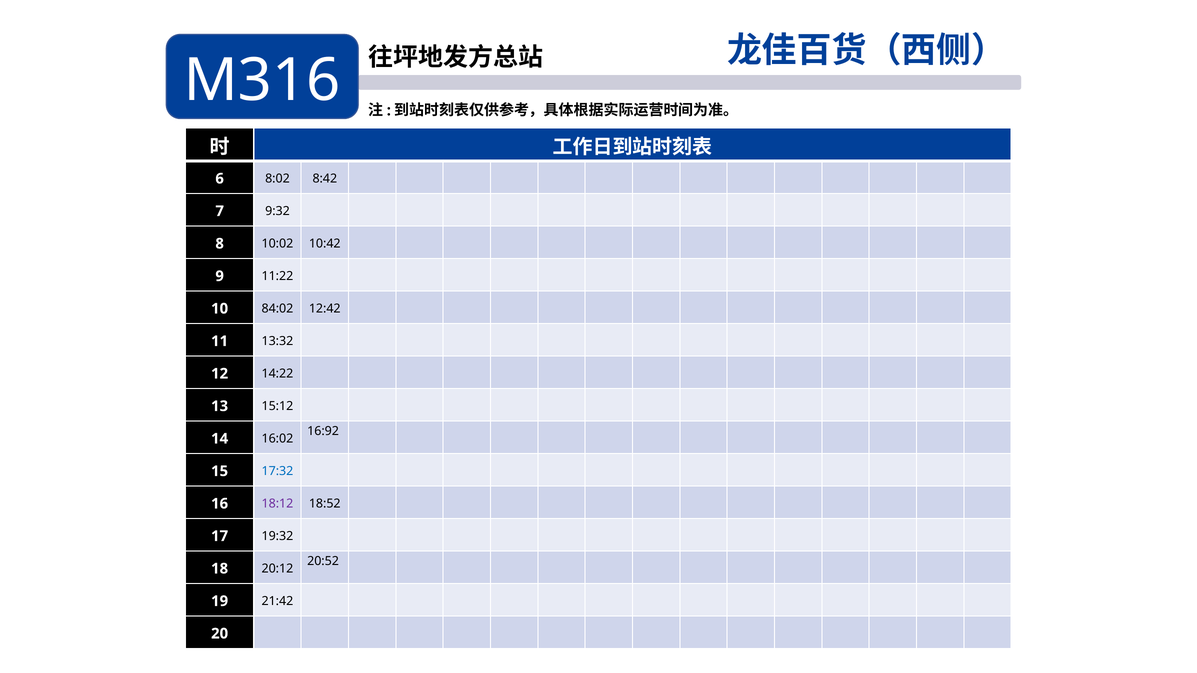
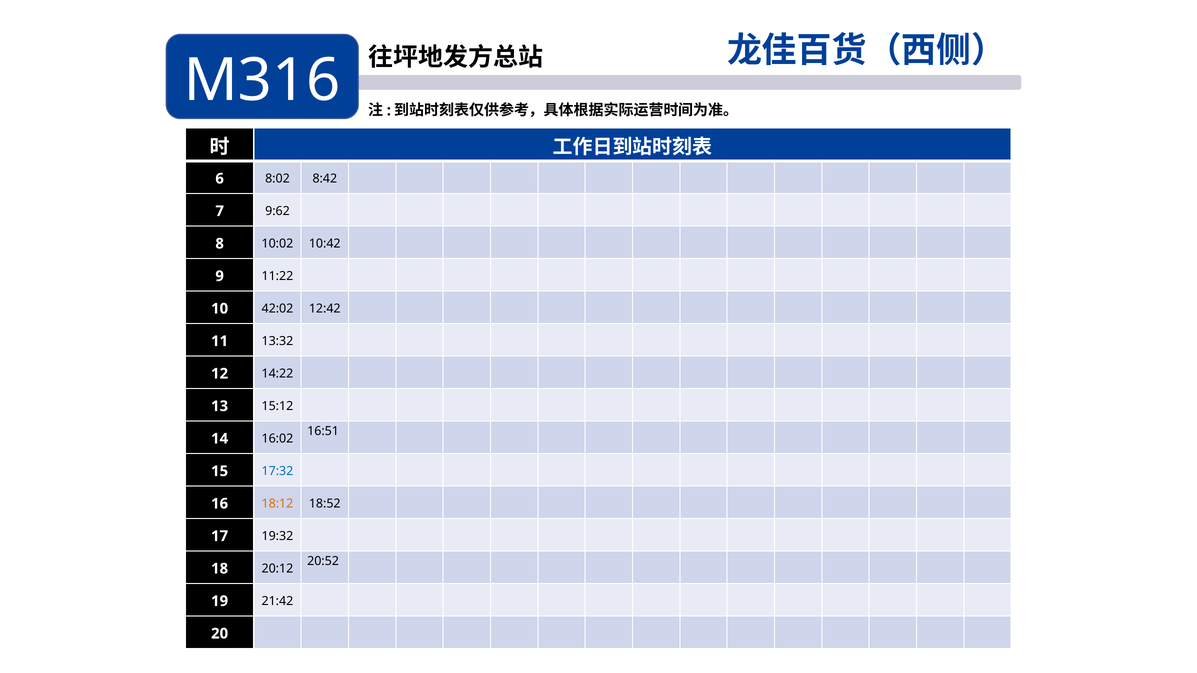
9:32: 9:32 -> 9:62
84:02: 84:02 -> 42:02
16:92: 16:92 -> 16:51
18:12 colour: purple -> orange
